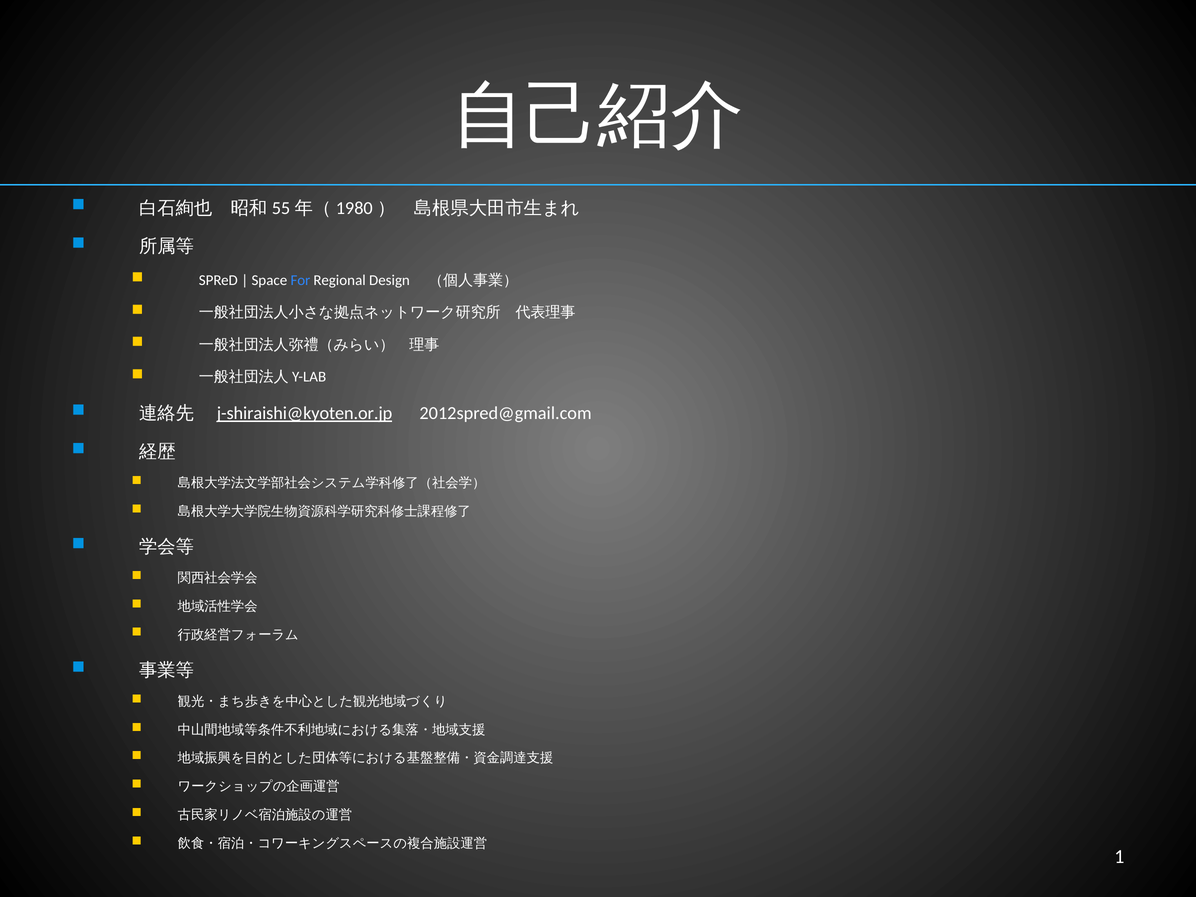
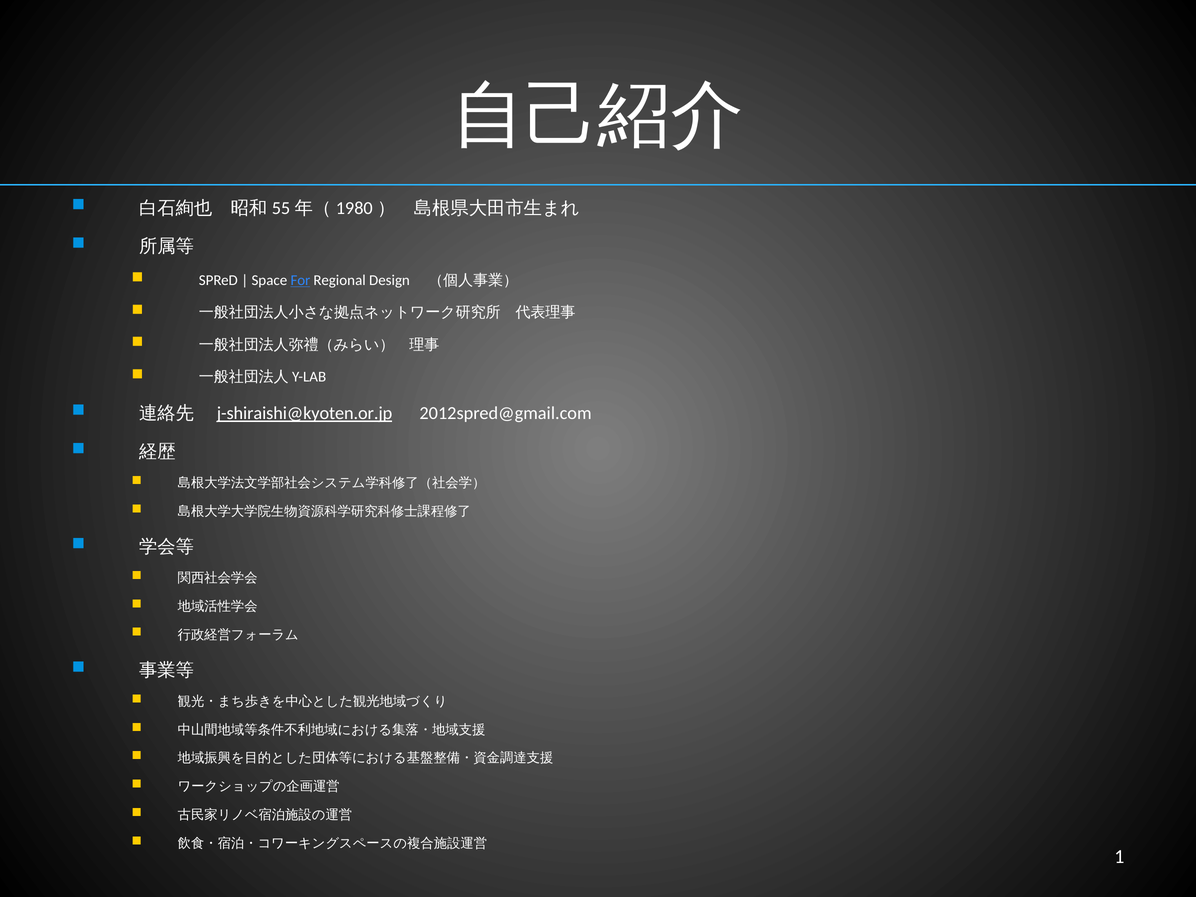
For underline: none -> present
